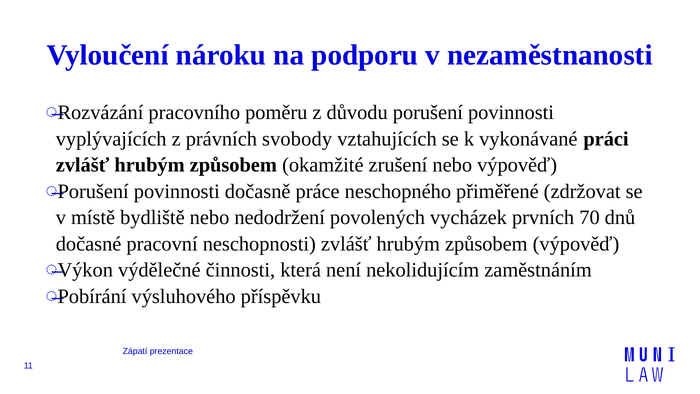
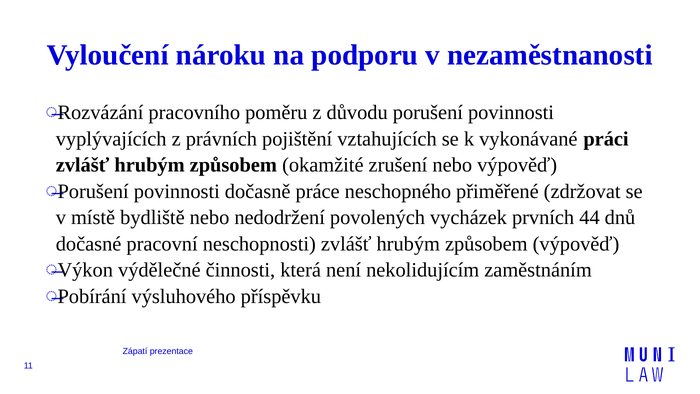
svobody: svobody -> pojištění
70: 70 -> 44
